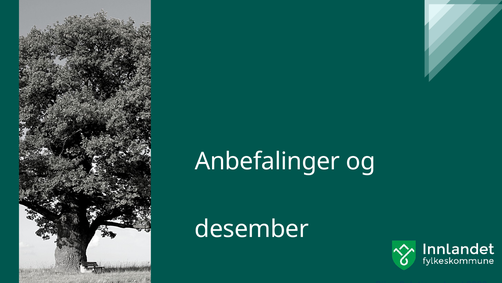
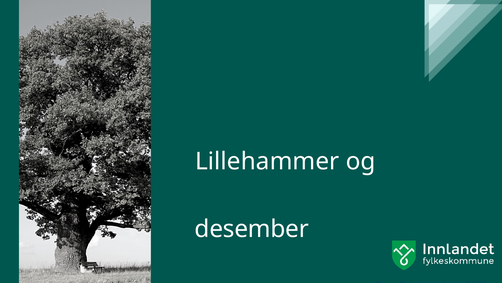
Anbefalinger: Anbefalinger -> Lillehammer
